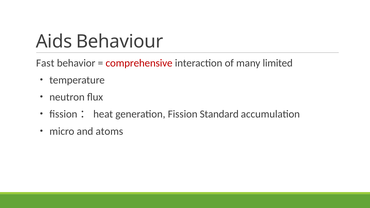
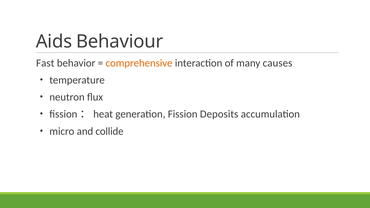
comprehensive colour: red -> orange
limited: limited -> causes
Standard: Standard -> Deposits
atoms: atoms -> collide
